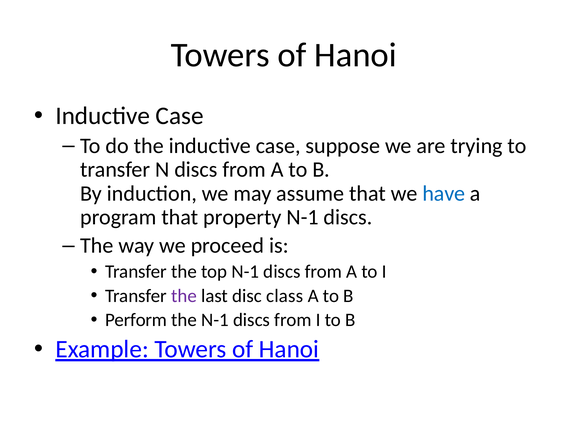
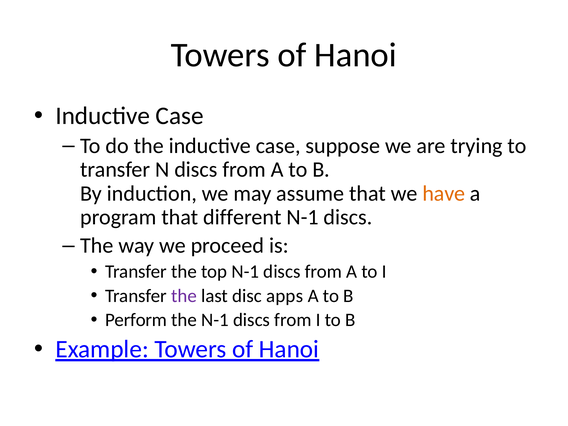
have colour: blue -> orange
property: property -> different
class: class -> apps
